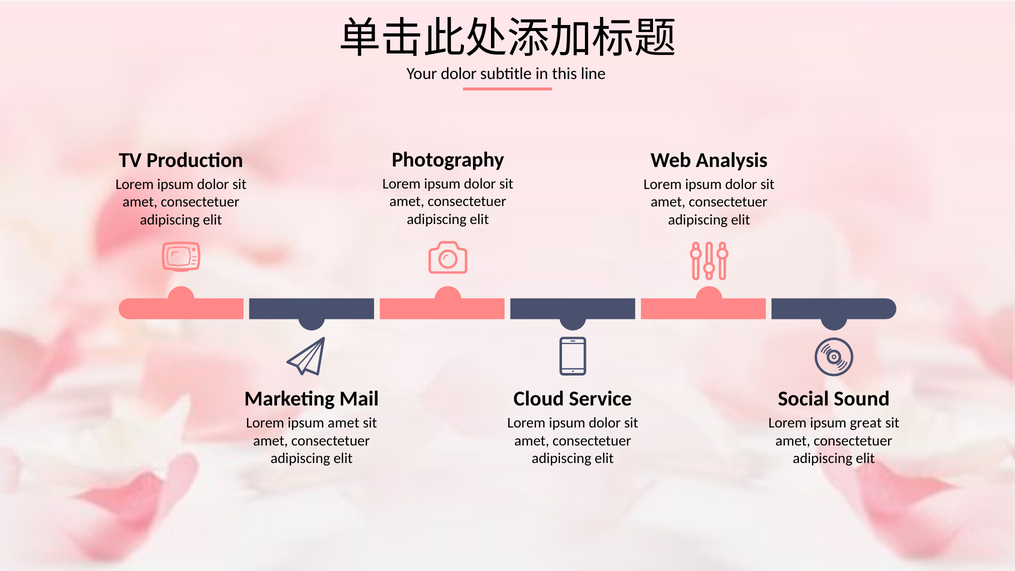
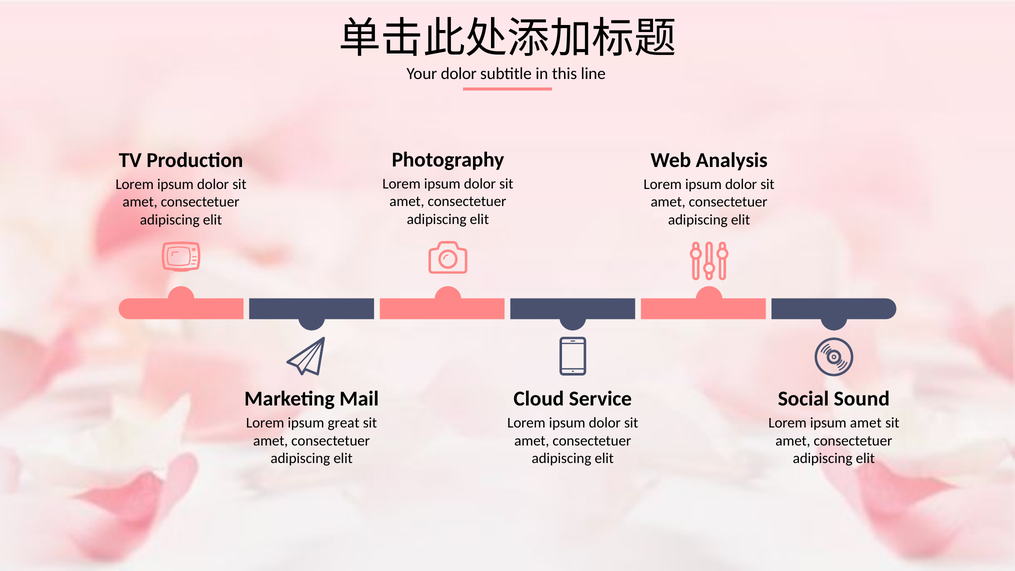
ipsum amet: amet -> great
ipsum great: great -> amet
